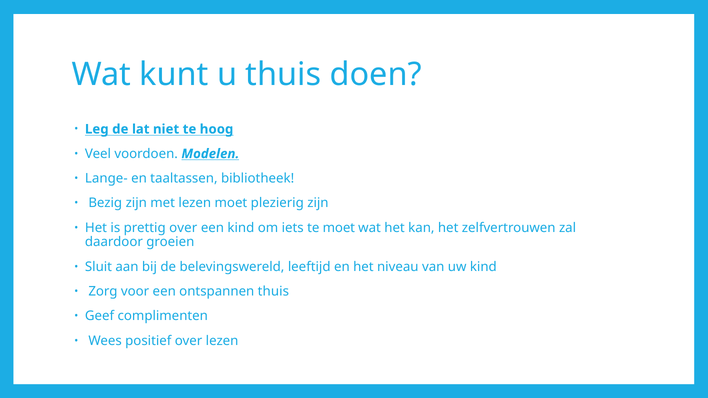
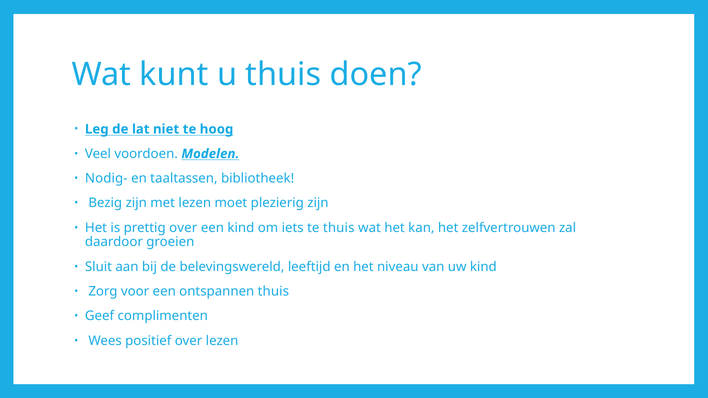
Lange-: Lange- -> Nodig-
te moet: moet -> thuis
